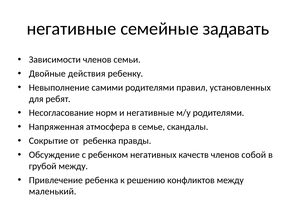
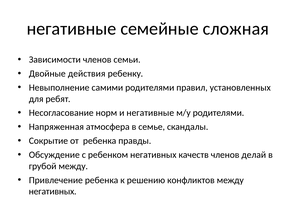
задавать: задавать -> сложная
собой: собой -> делай
маленький at (53, 191): маленький -> негативных
